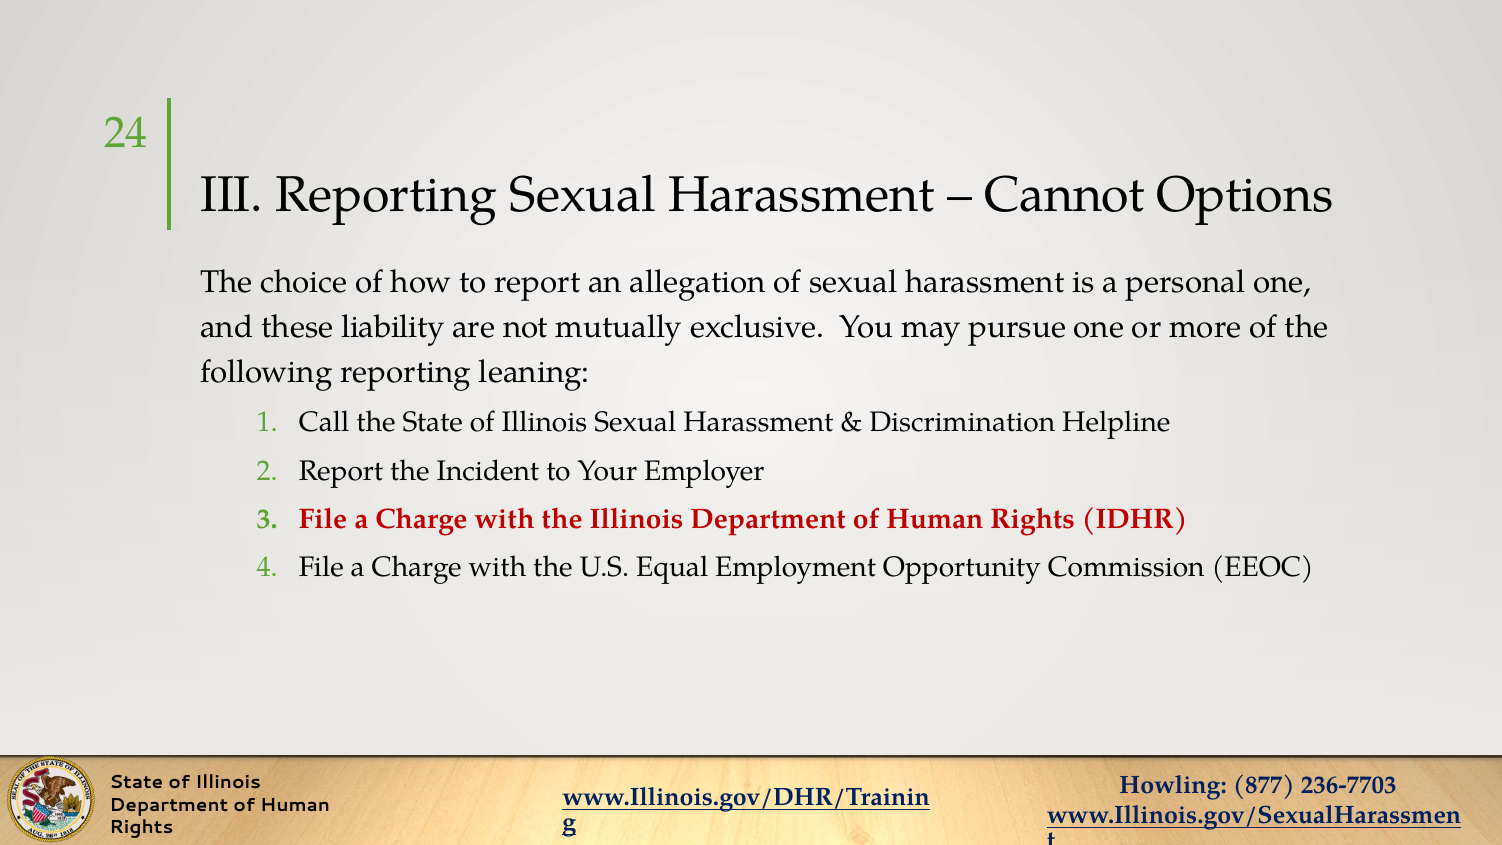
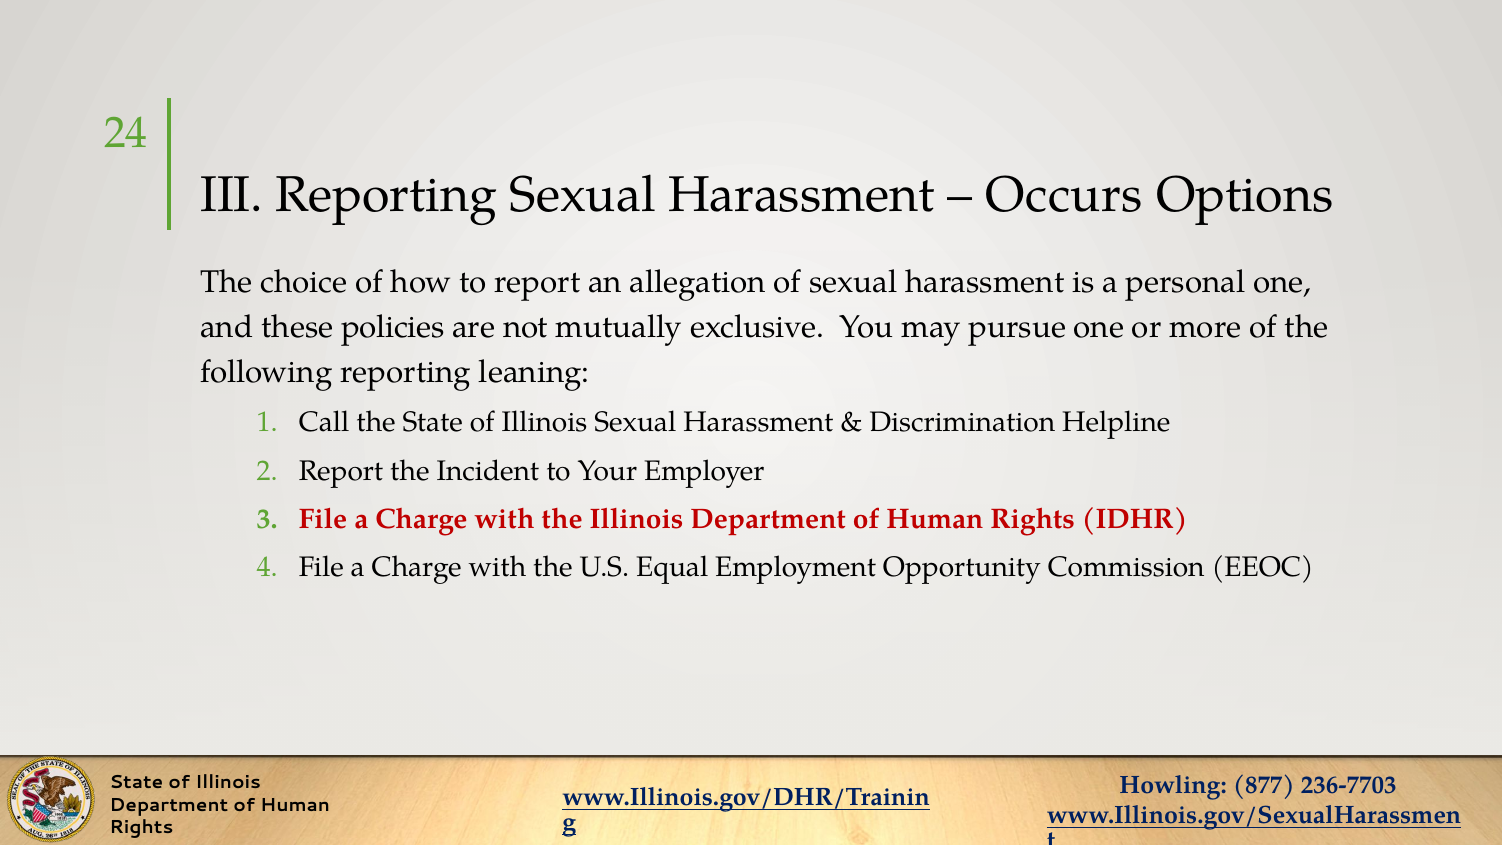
Cannot: Cannot -> Occurs
liability: liability -> policies
